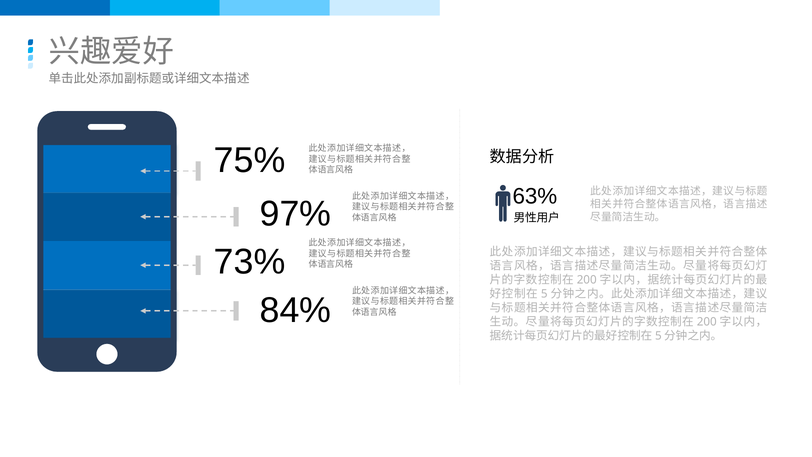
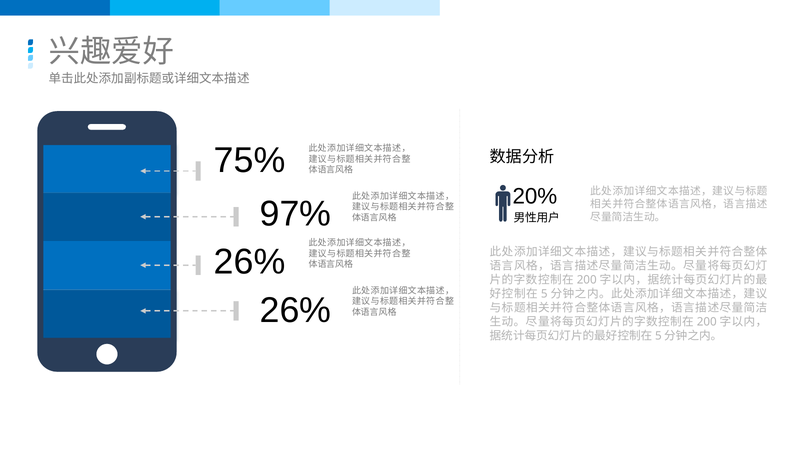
63%: 63% -> 20%
73% at (250, 262): 73% -> 26%
84% at (296, 310): 84% -> 26%
